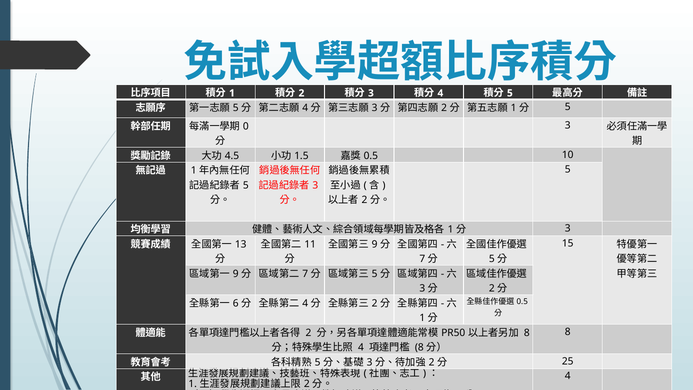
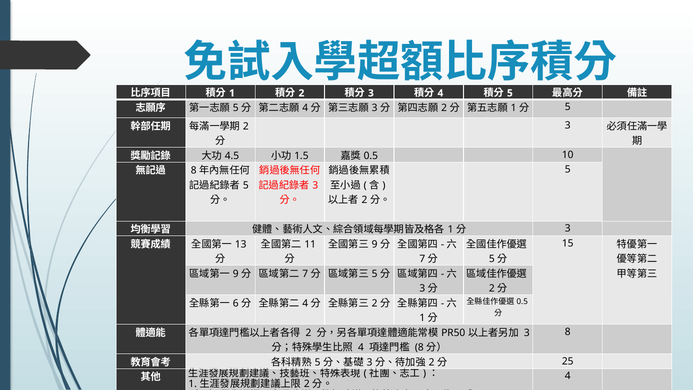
0 at (246, 126): 0 -> 2
1 at (194, 171): 1 -> 8
8 at (527, 333): 8 -> 3
